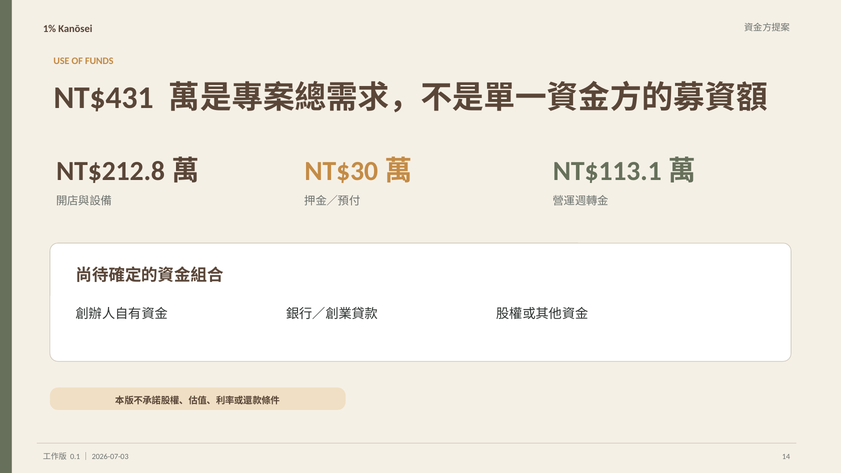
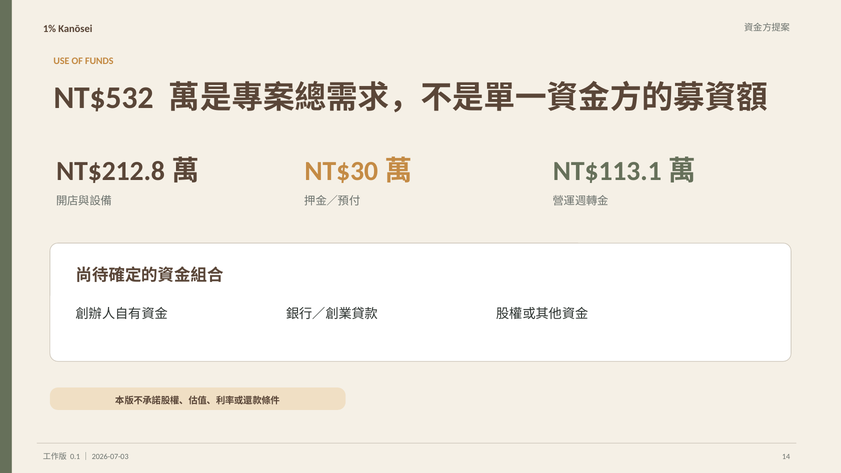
NT$431: NT$431 -> NT$532
